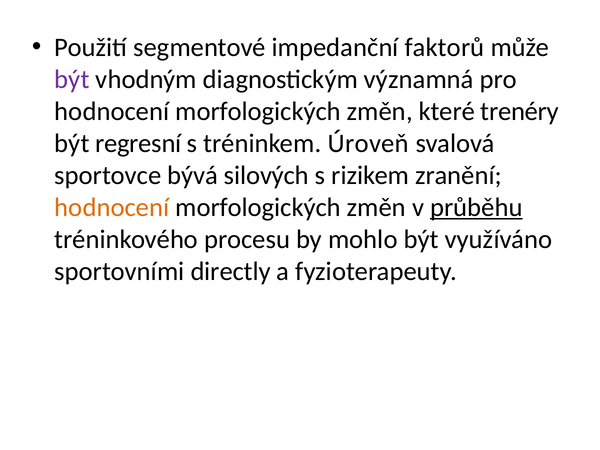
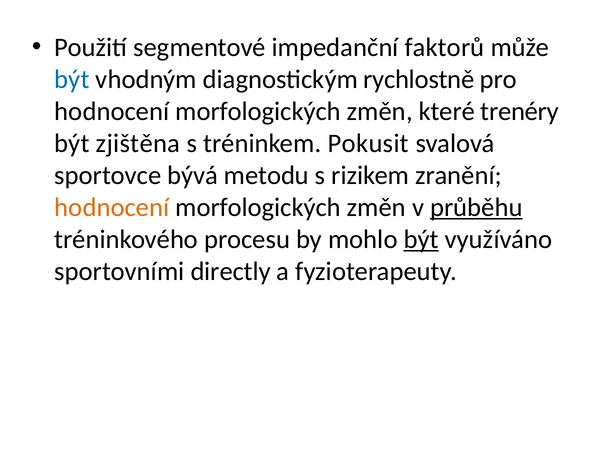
být at (72, 79) colour: purple -> blue
významná: významná -> rychlostně
regresní: regresní -> zjištěna
Úroveň: Úroveň -> Pokusit
silových: silových -> metodu
být at (421, 239) underline: none -> present
